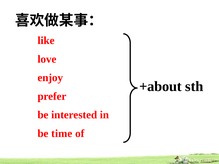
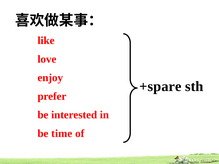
+about: +about -> +spare
